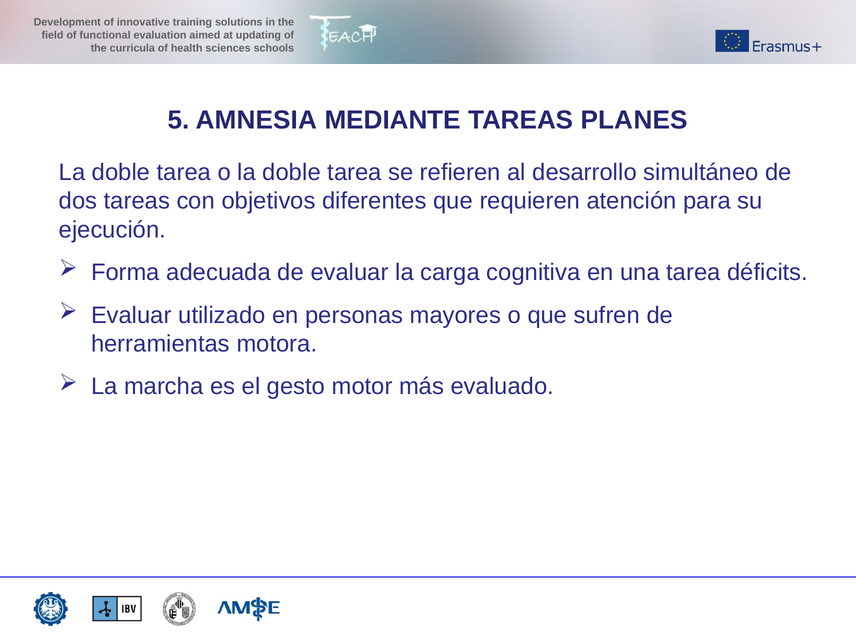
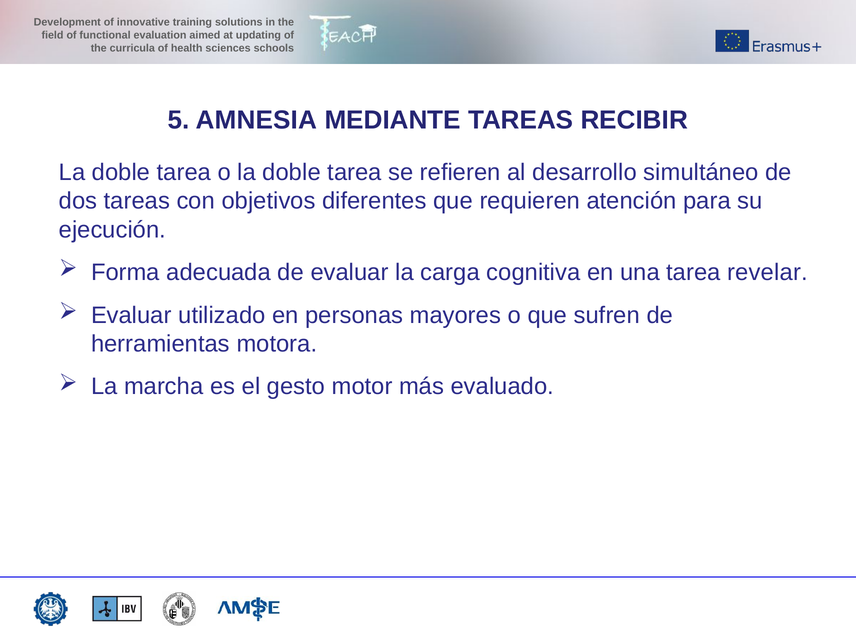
PLANES: PLANES -> RECIBIR
déficits: déficits -> revelar
